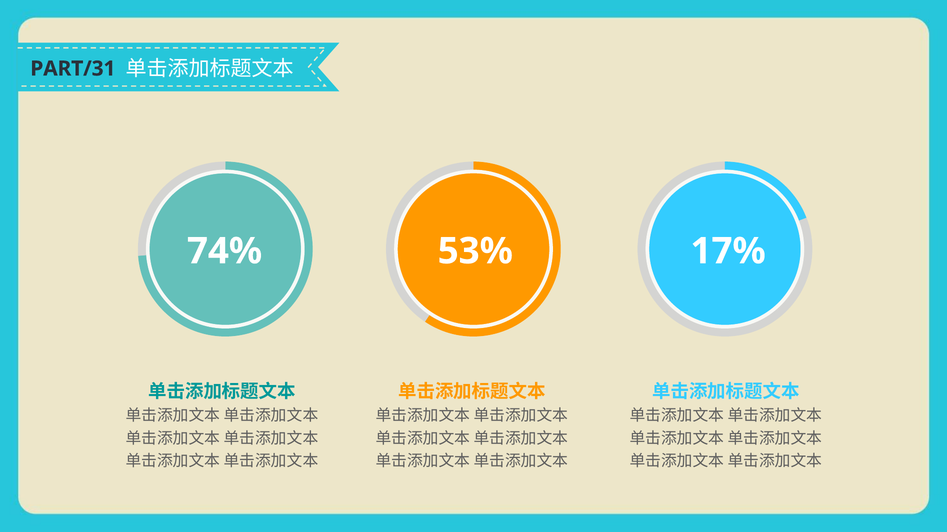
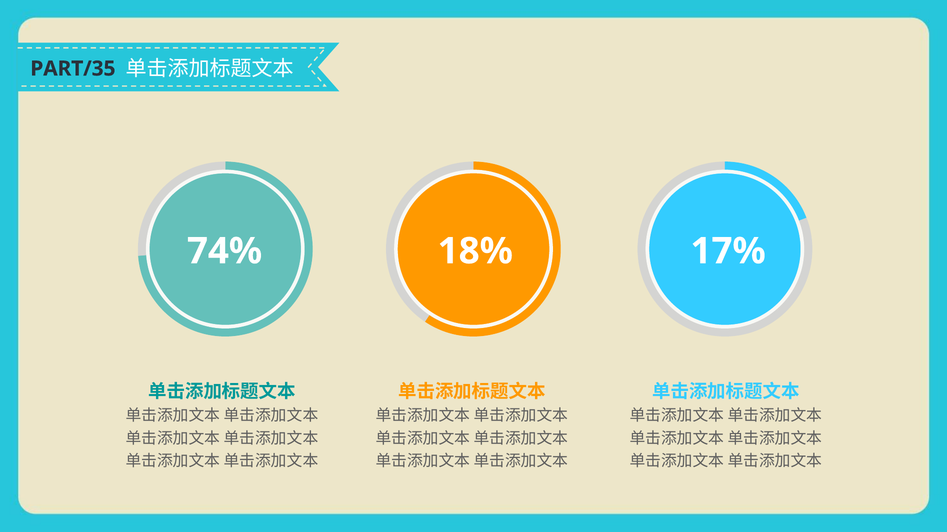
PART/31: PART/31 -> PART/35
53%: 53% -> 18%
